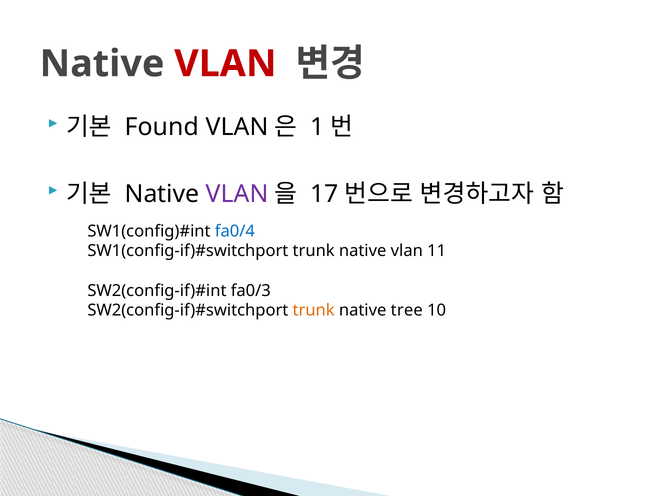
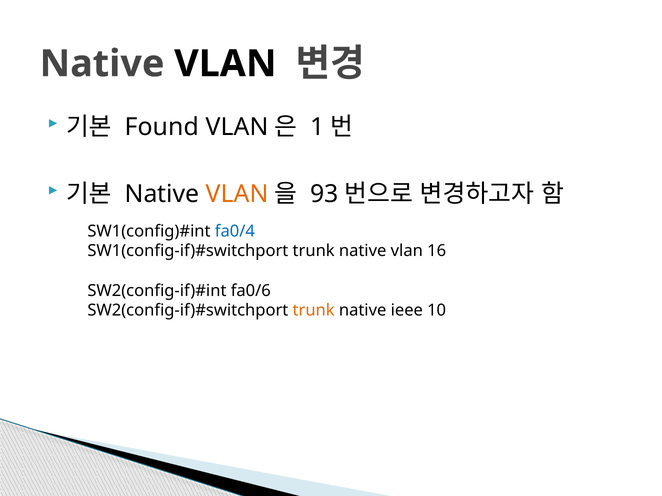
VLAN at (225, 64) colour: red -> black
VLAN at (237, 194) colour: purple -> orange
17: 17 -> 93
11: 11 -> 16
fa0/3: fa0/3 -> fa0/6
tree: tree -> ieee
